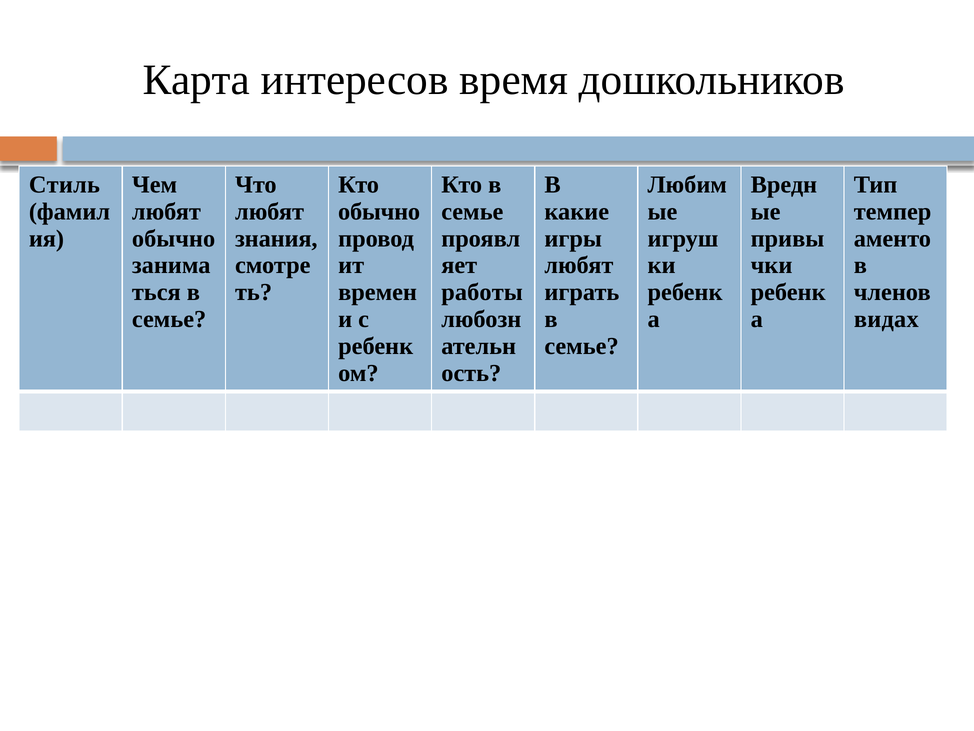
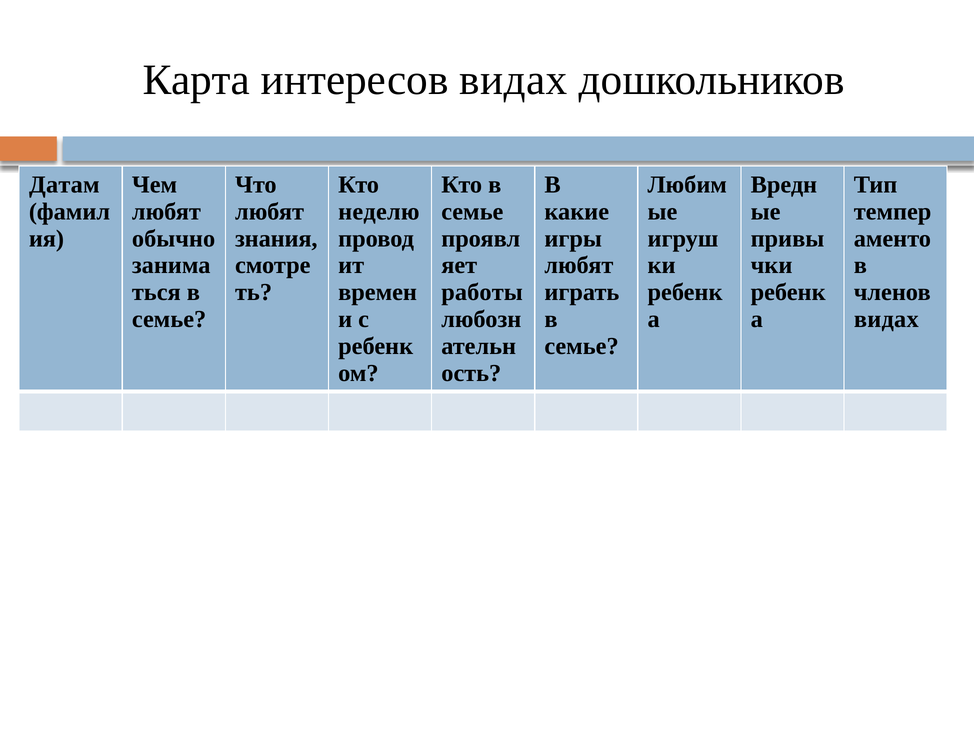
интересов время: время -> видах
Стиль: Стиль -> Датам
обычно at (379, 211): обычно -> неделю
